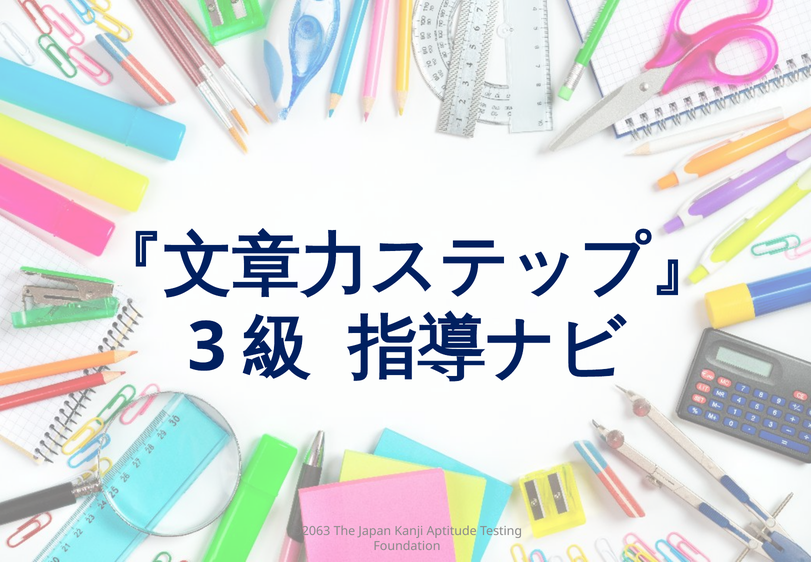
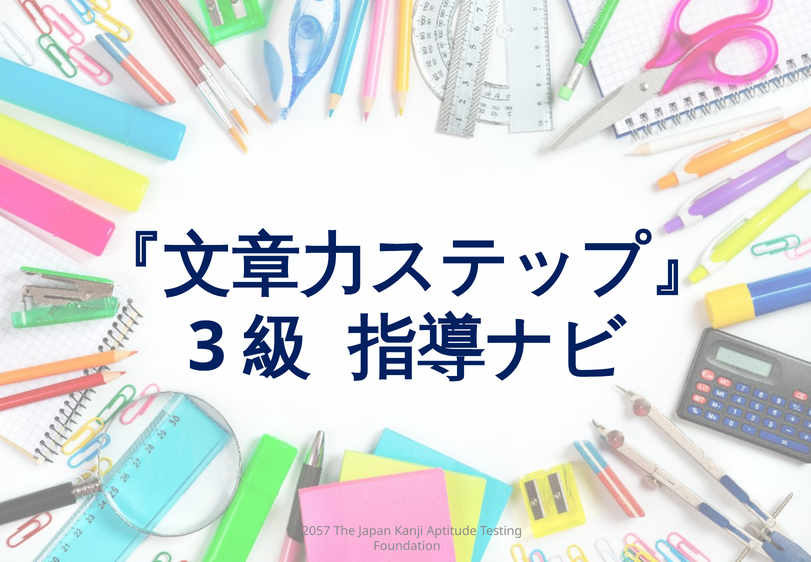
©2063: ©2063 -> ©2057
